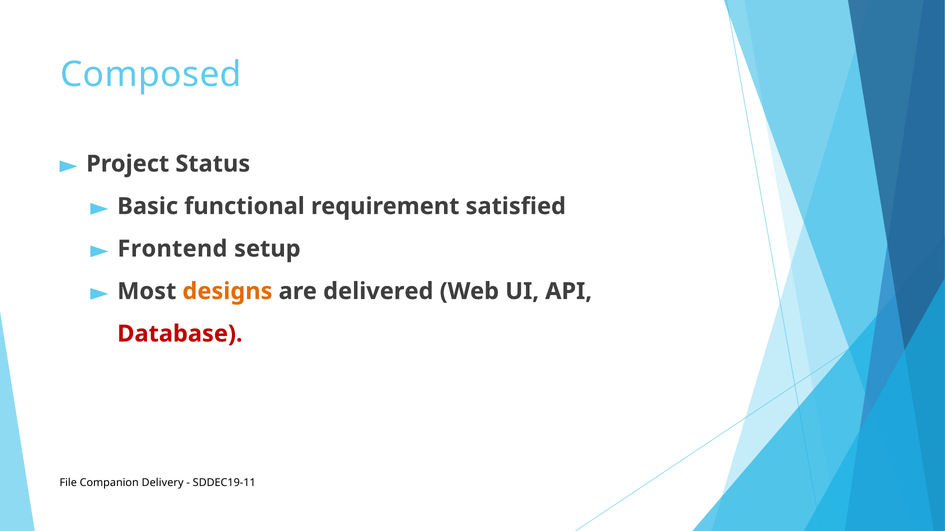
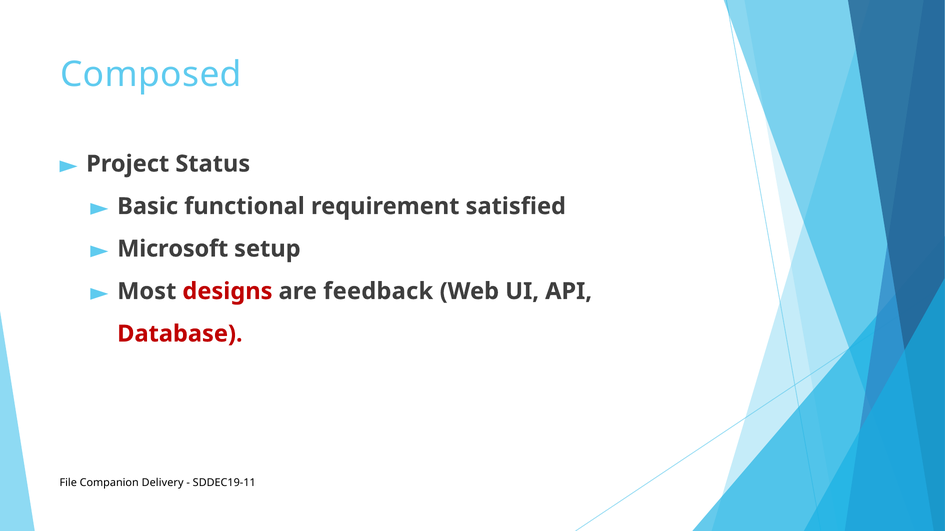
Frontend: Frontend -> Microsoft
designs colour: orange -> red
delivered: delivered -> feedback
